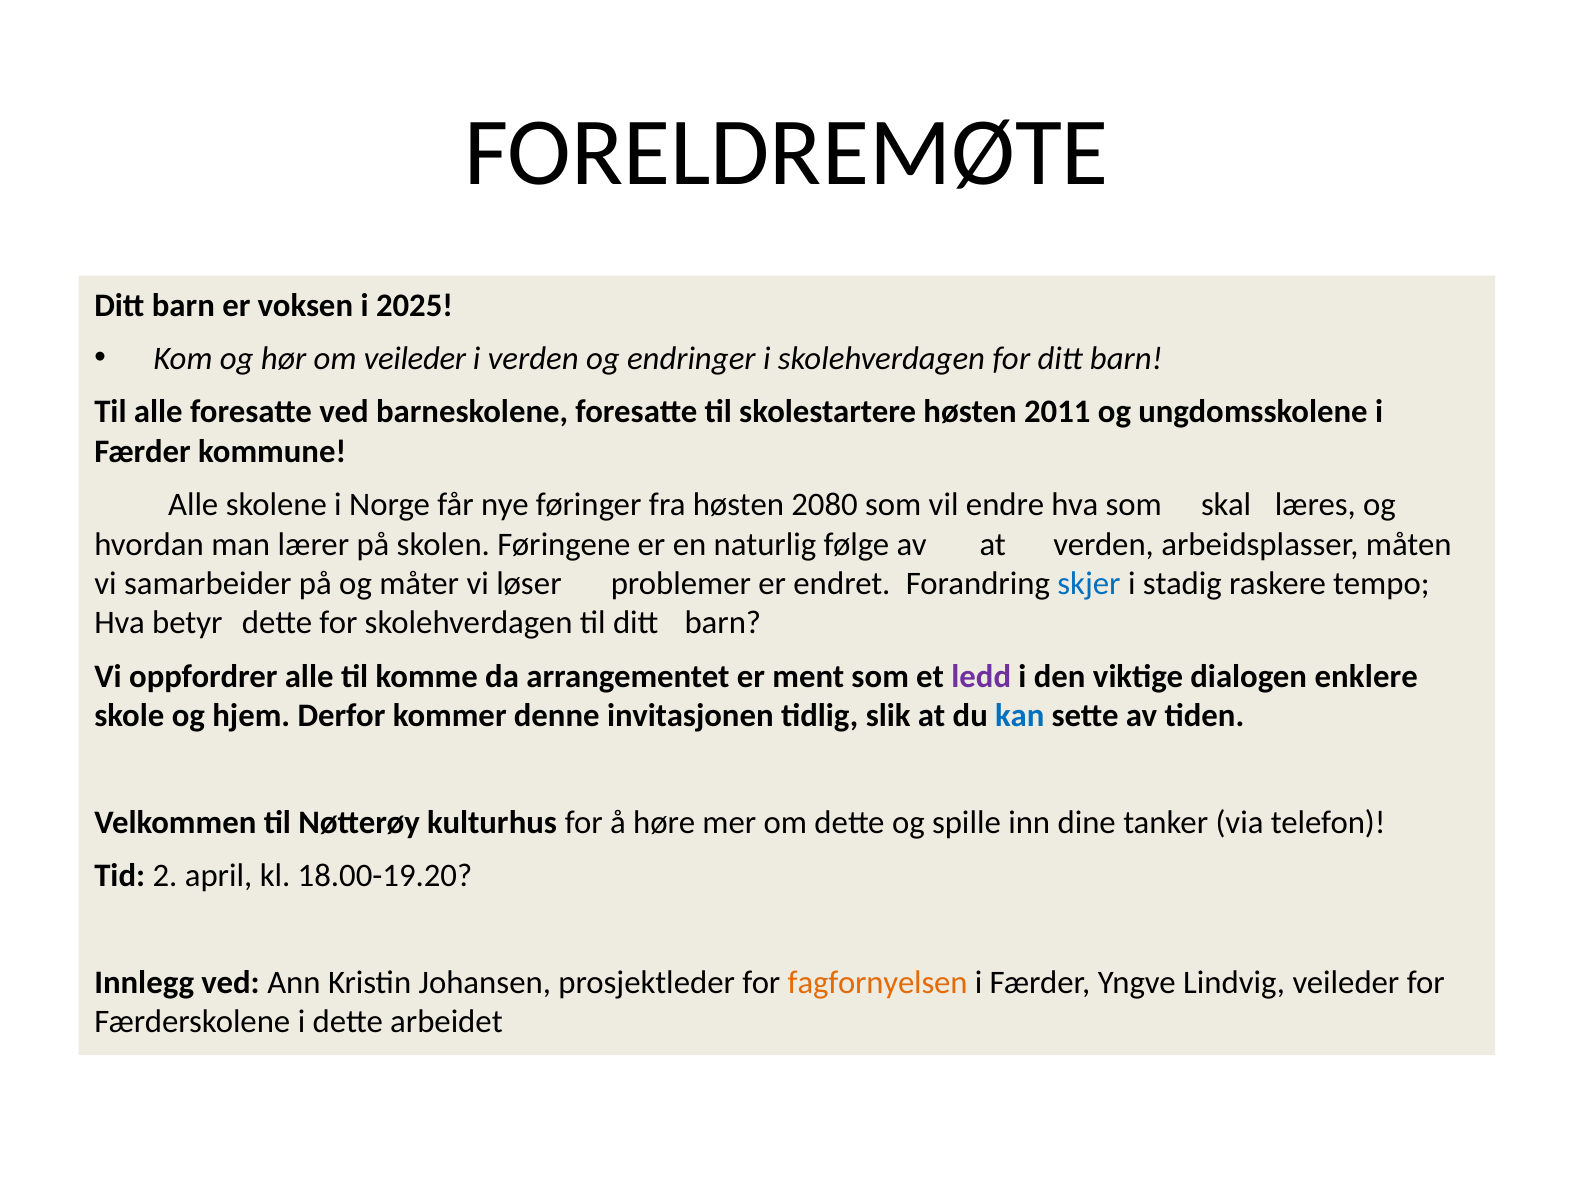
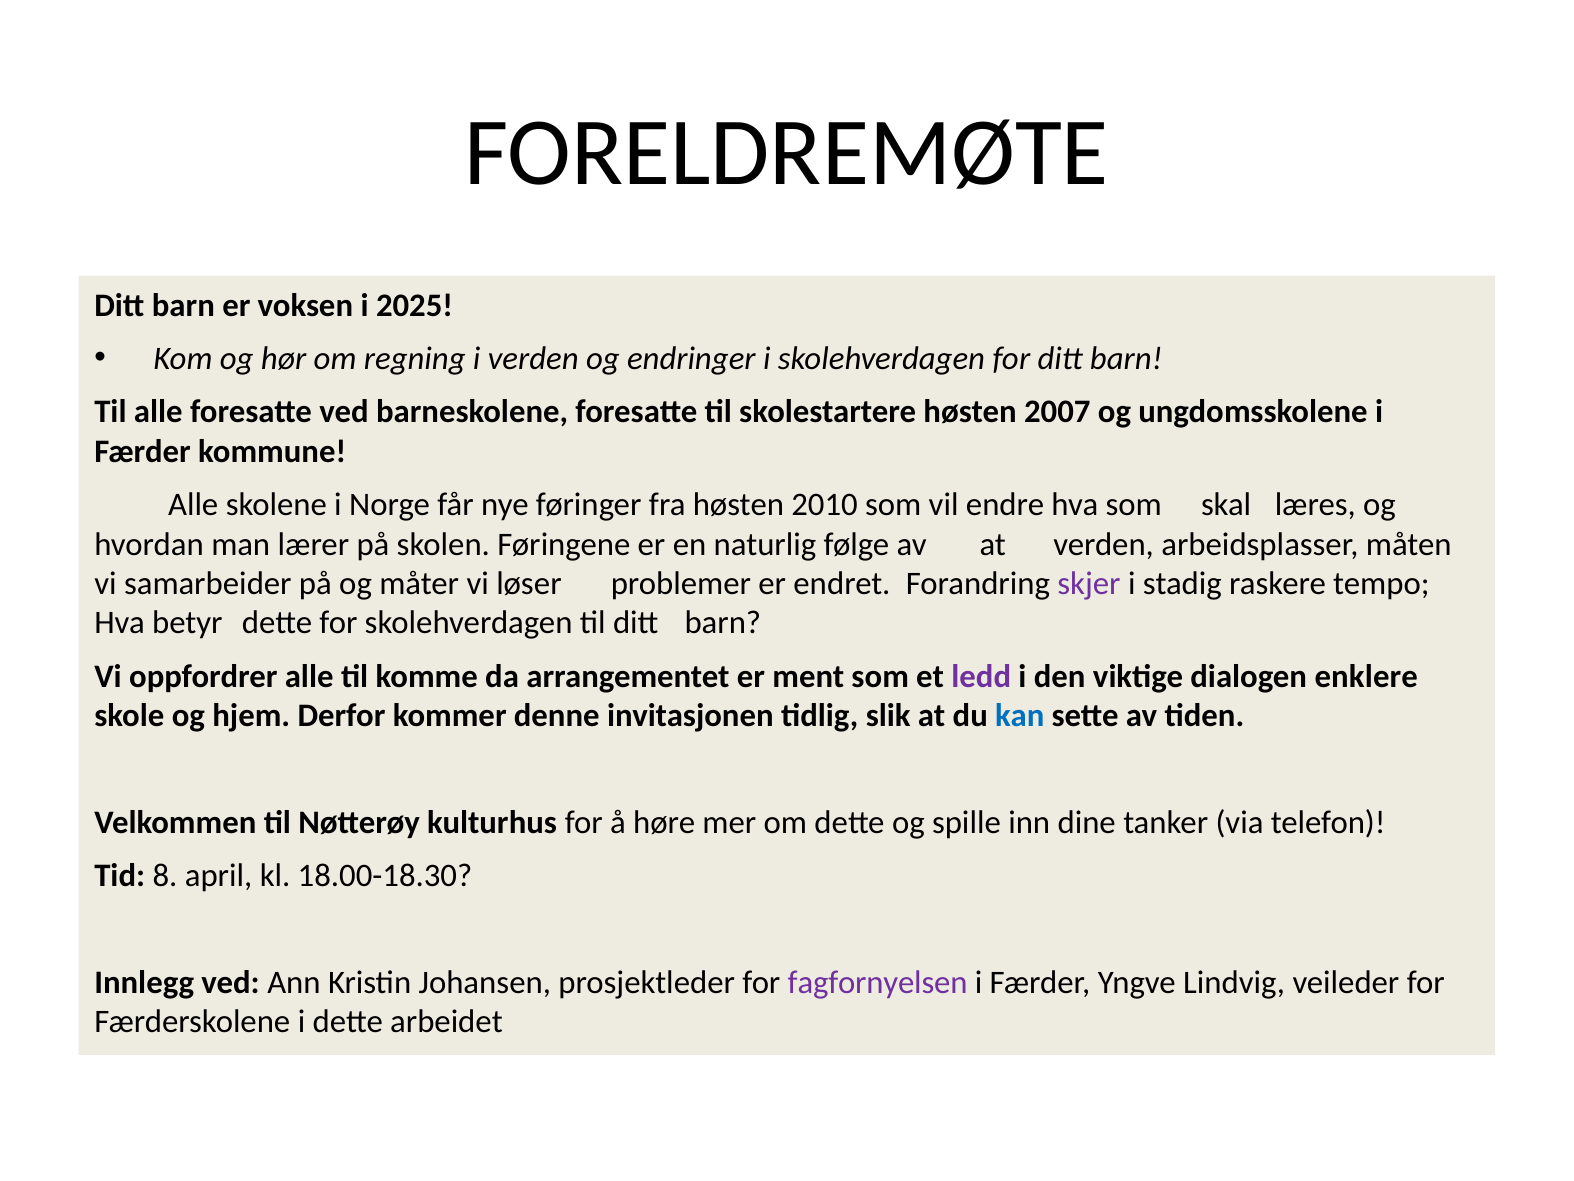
om veileder: veileder -> regning
2011: 2011 -> 2007
2080: 2080 -> 2010
skjer colour: blue -> purple
2: 2 -> 8
18.00-19.20: 18.00-19.20 -> 18.00-18.30
fagfornyelsen colour: orange -> purple
